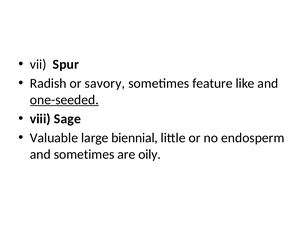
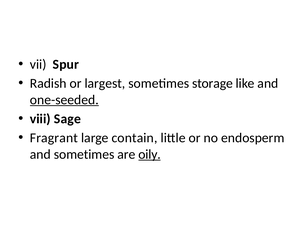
savory: savory -> largest
feature: feature -> storage
Valuable: Valuable -> Fragrant
biennial: biennial -> contain
oily underline: none -> present
